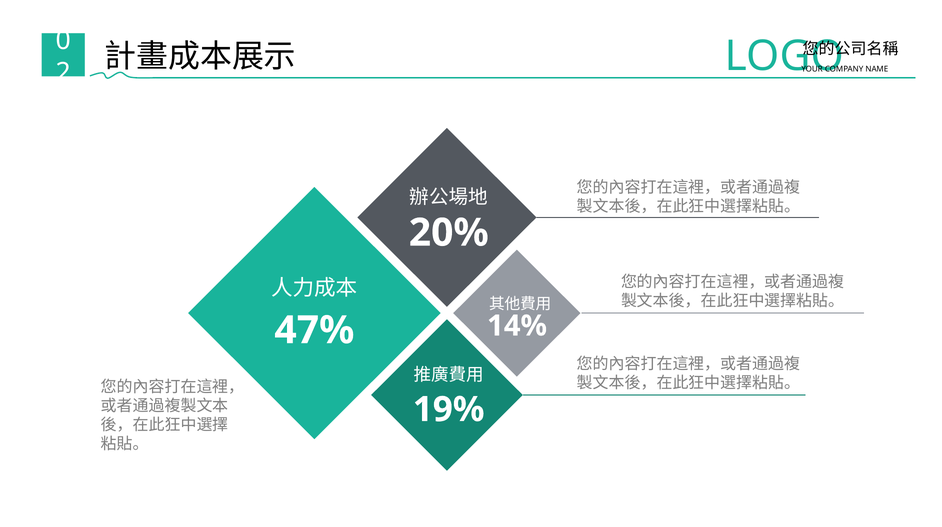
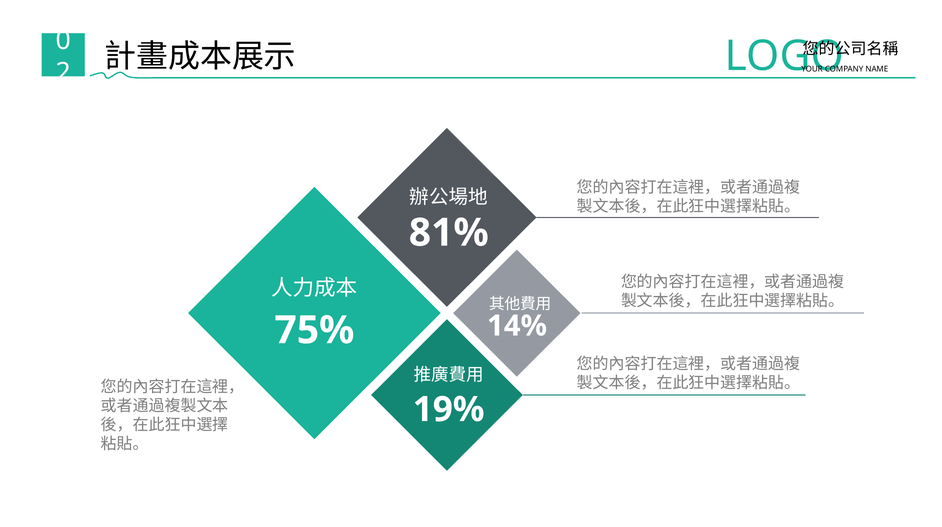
20%: 20% -> 81%
47%: 47% -> 75%
